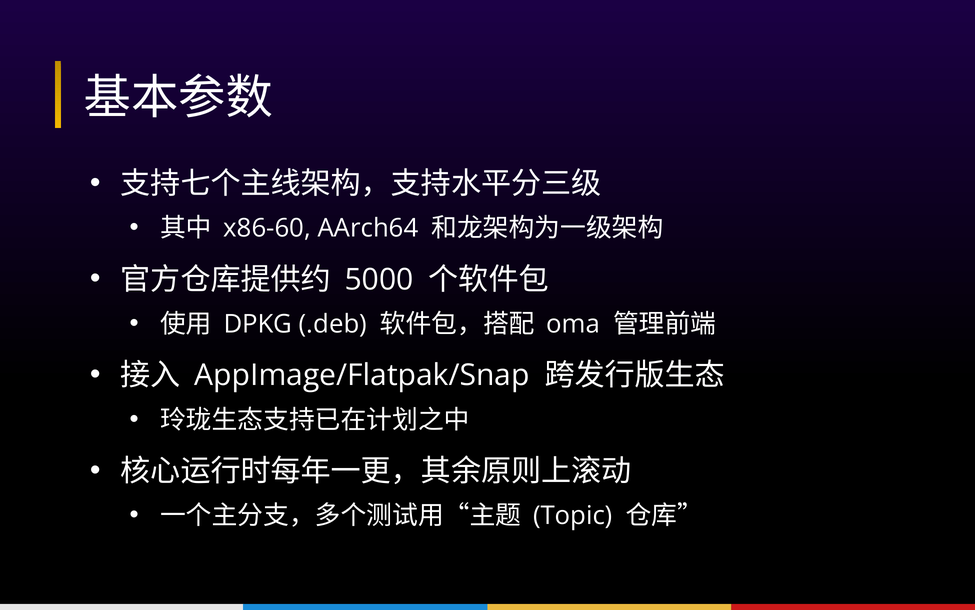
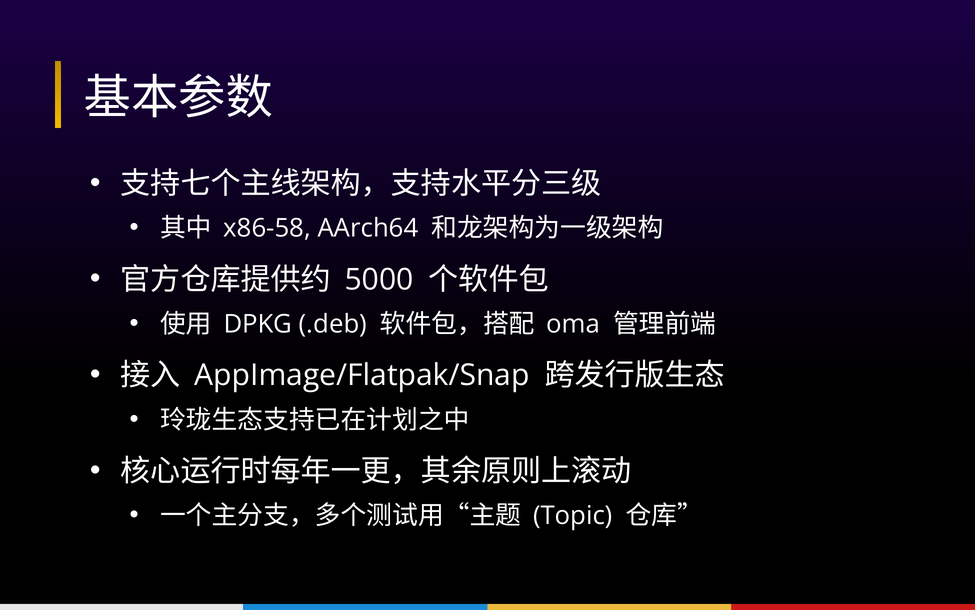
x86-60: x86-60 -> x86-58
